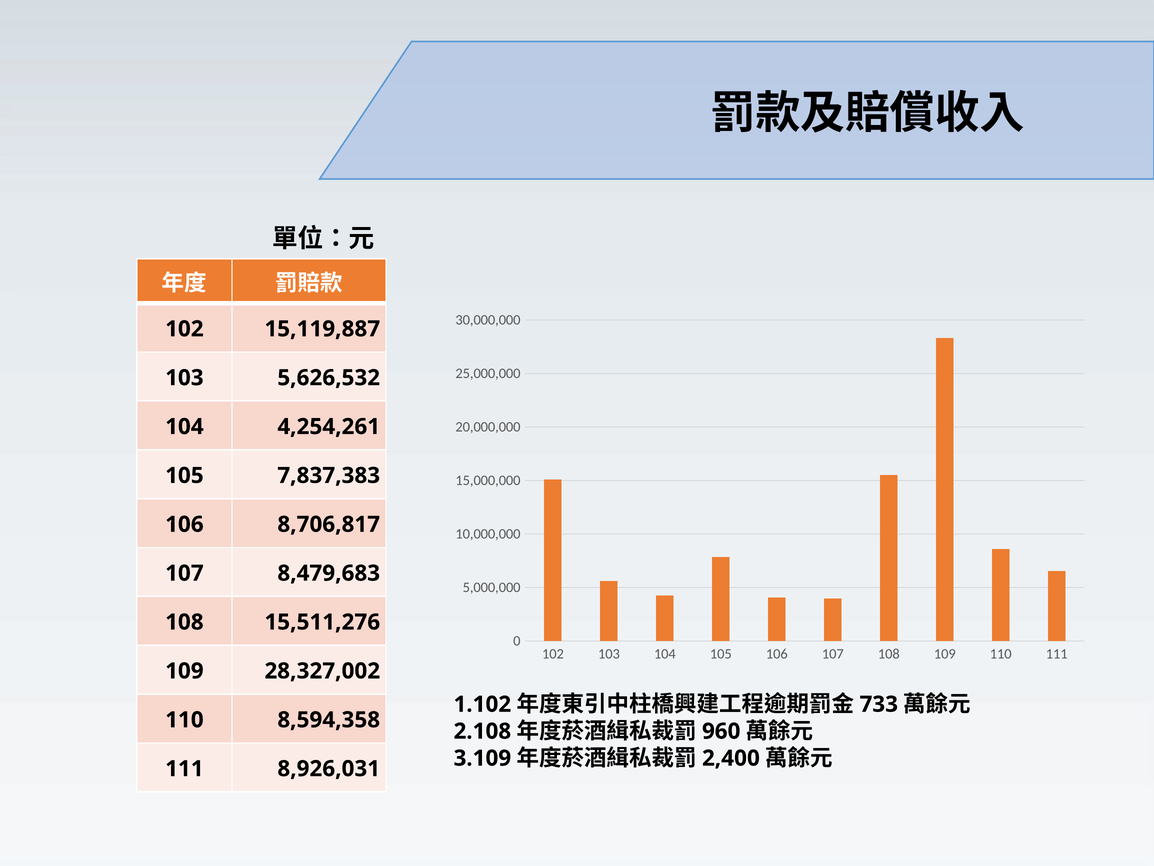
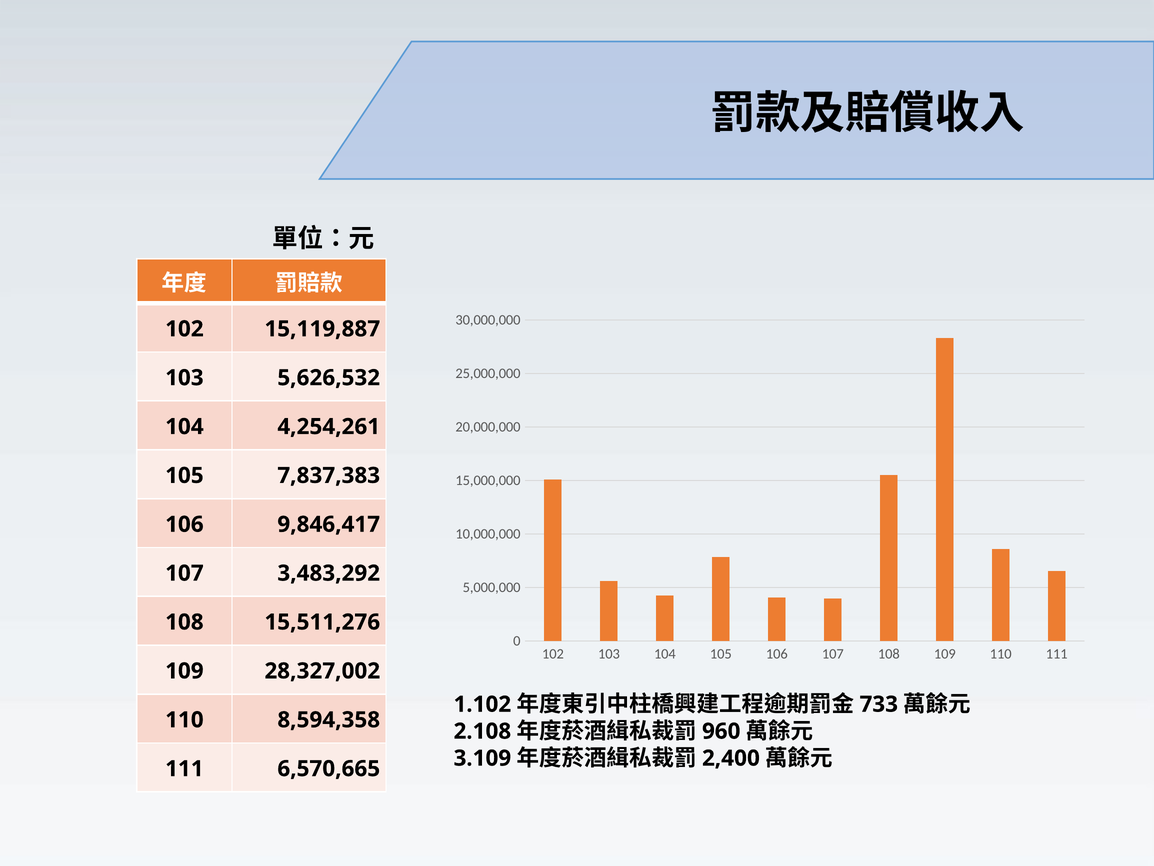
8,706,817: 8,706,817 -> 9,846,417
8,479,683: 8,479,683 -> 3,483,292
8,926,031: 8,926,031 -> 6,570,665
